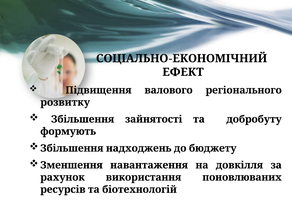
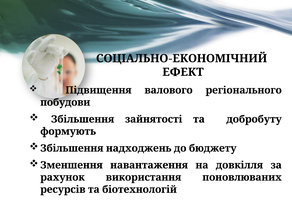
розвитку: розвитку -> побудови
